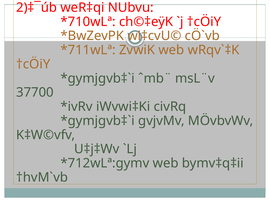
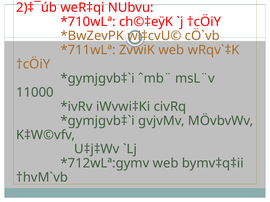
37700: 37700 -> 11000
